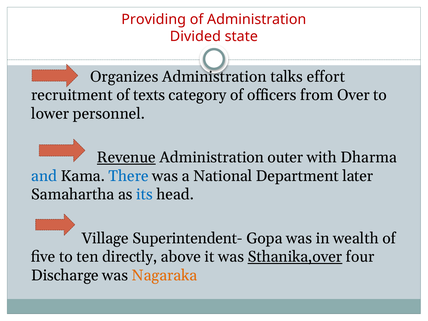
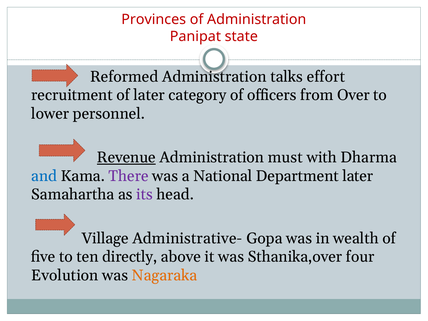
Providing: Providing -> Provinces
Divided: Divided -> Panipat
Organizes: Organizes -> Reformed
of texts: texts -> later
outer: outer -> must
There colour: blue -> purple
its colour: blue -> purple
Superintendent-: Superintendent- -> Administrative-
Sthanika,over underline: present -> none
Discharge: Discharge -> Evolution
